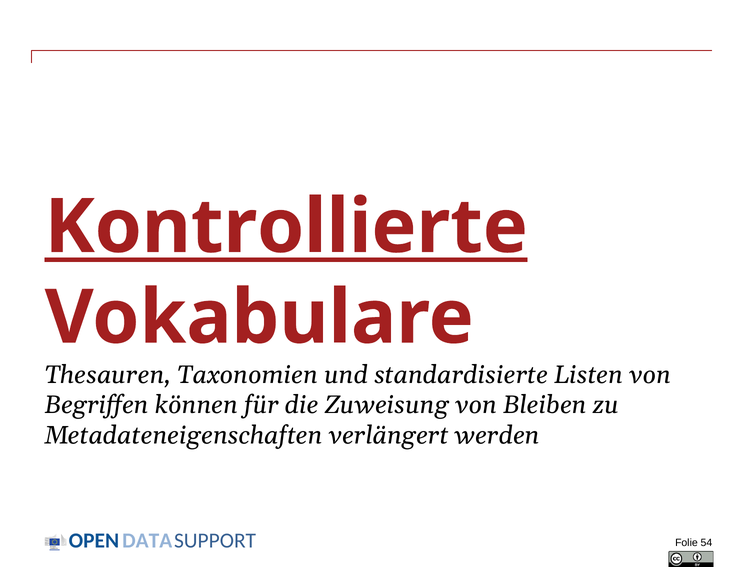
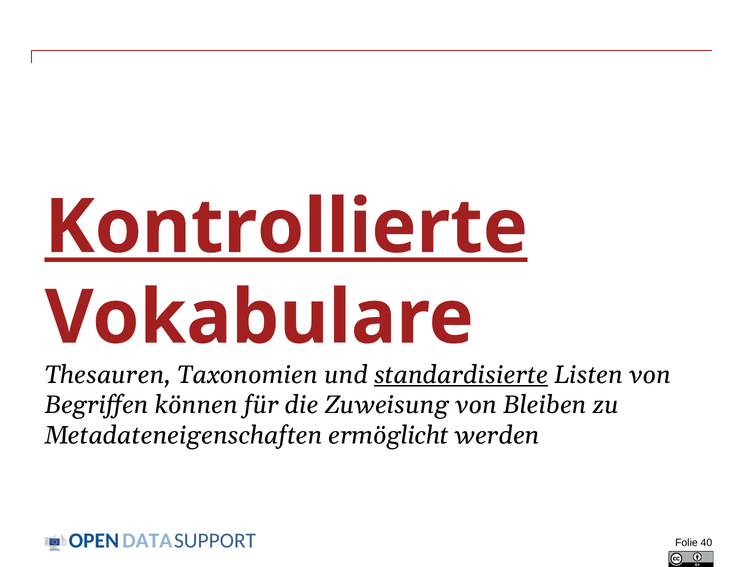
standardisierte underline: none -> present
verlängert: verlängert -> ermöglicht
54: 54 -> 40
